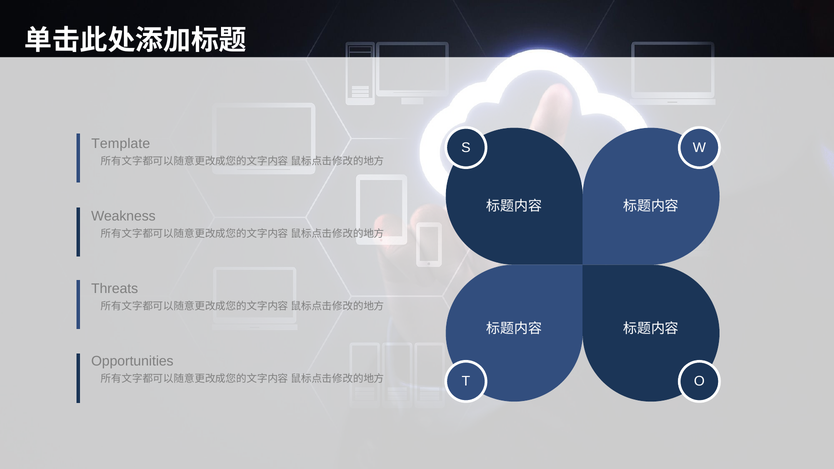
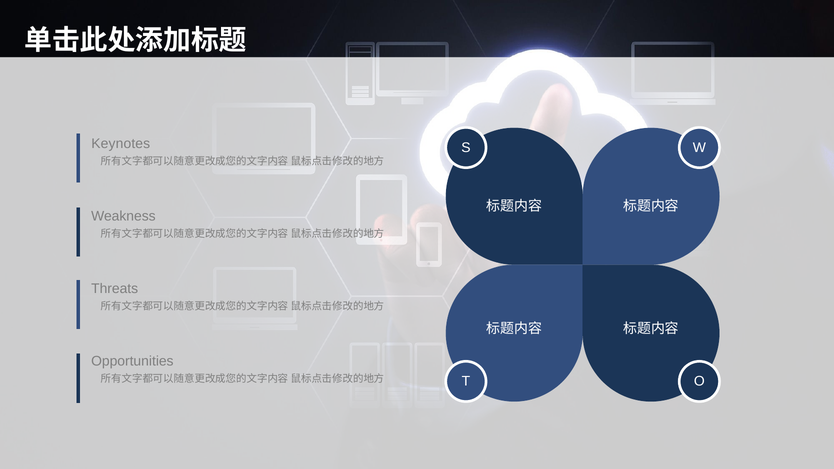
Template: Template -> Keynotes
